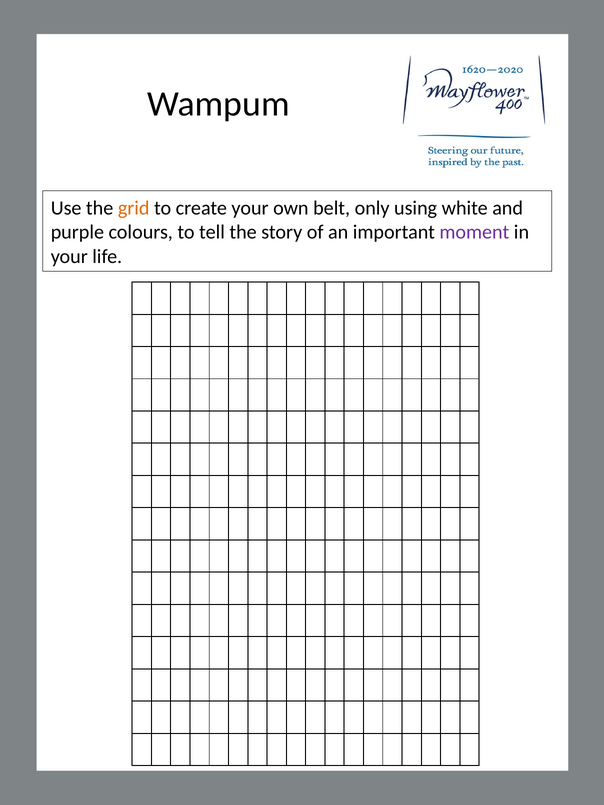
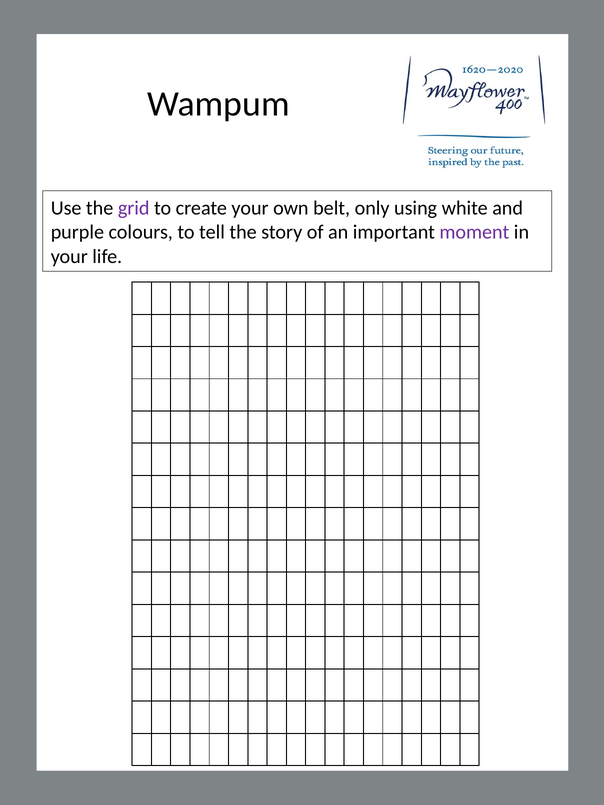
grid colour: orange -> purple
